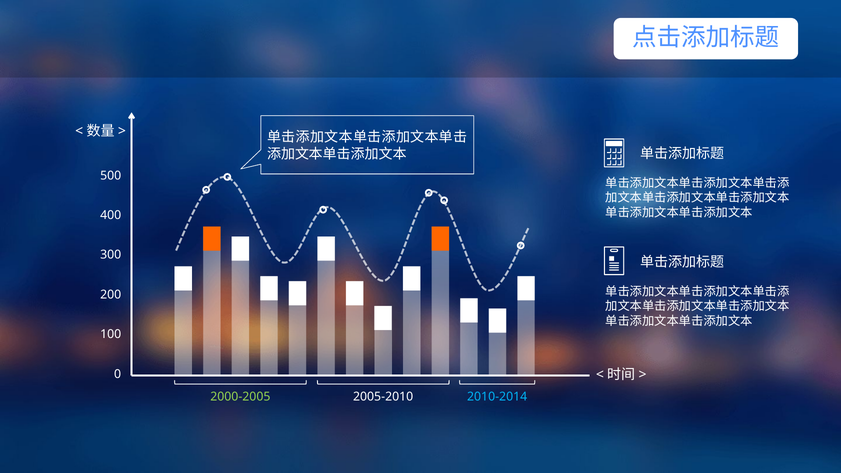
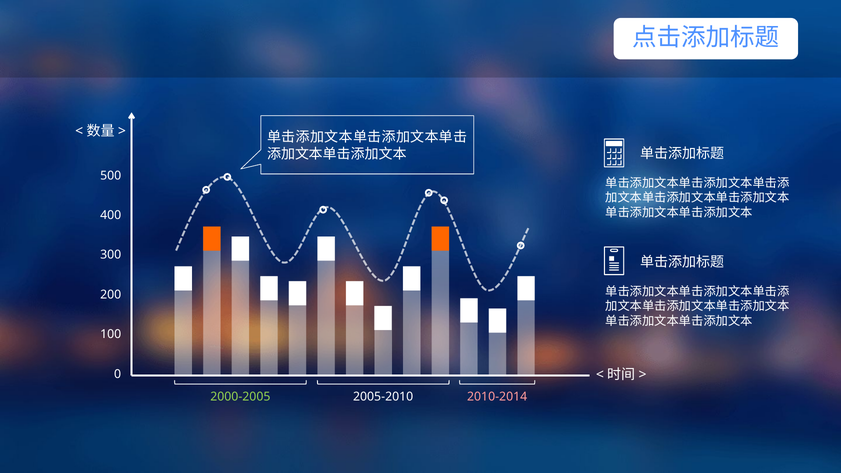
2010-2014 colour: light blue -> pink
